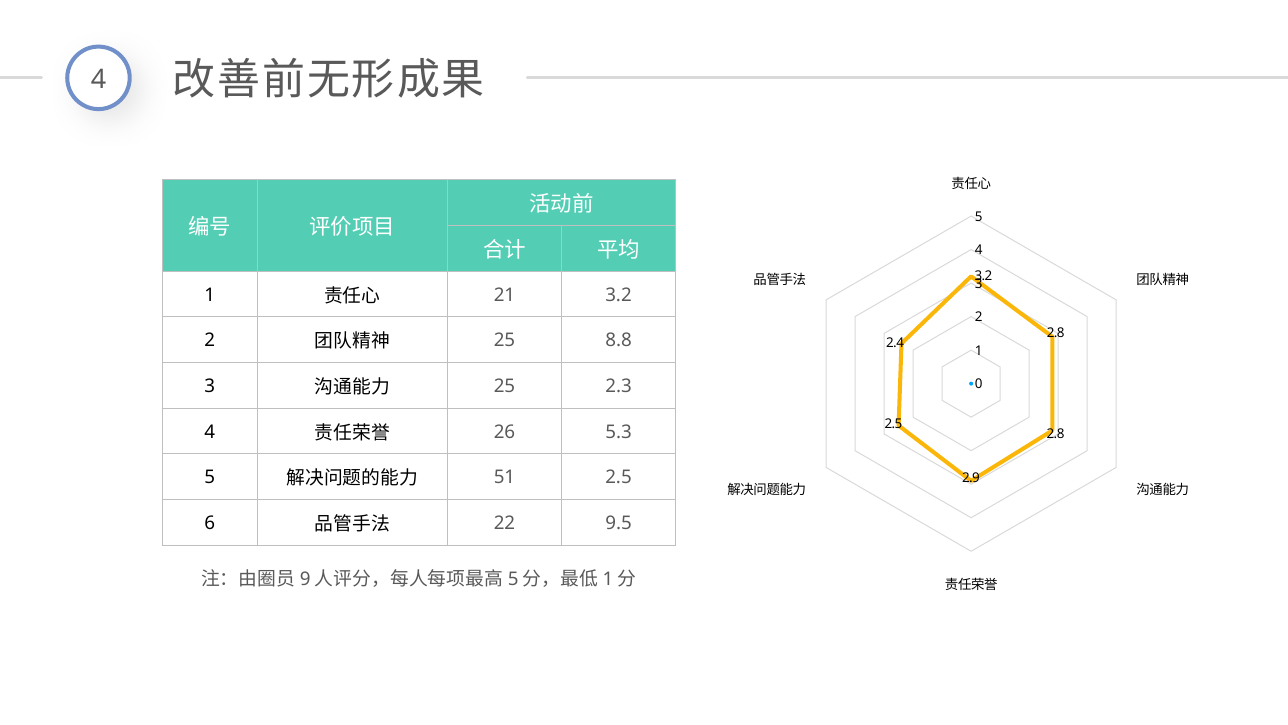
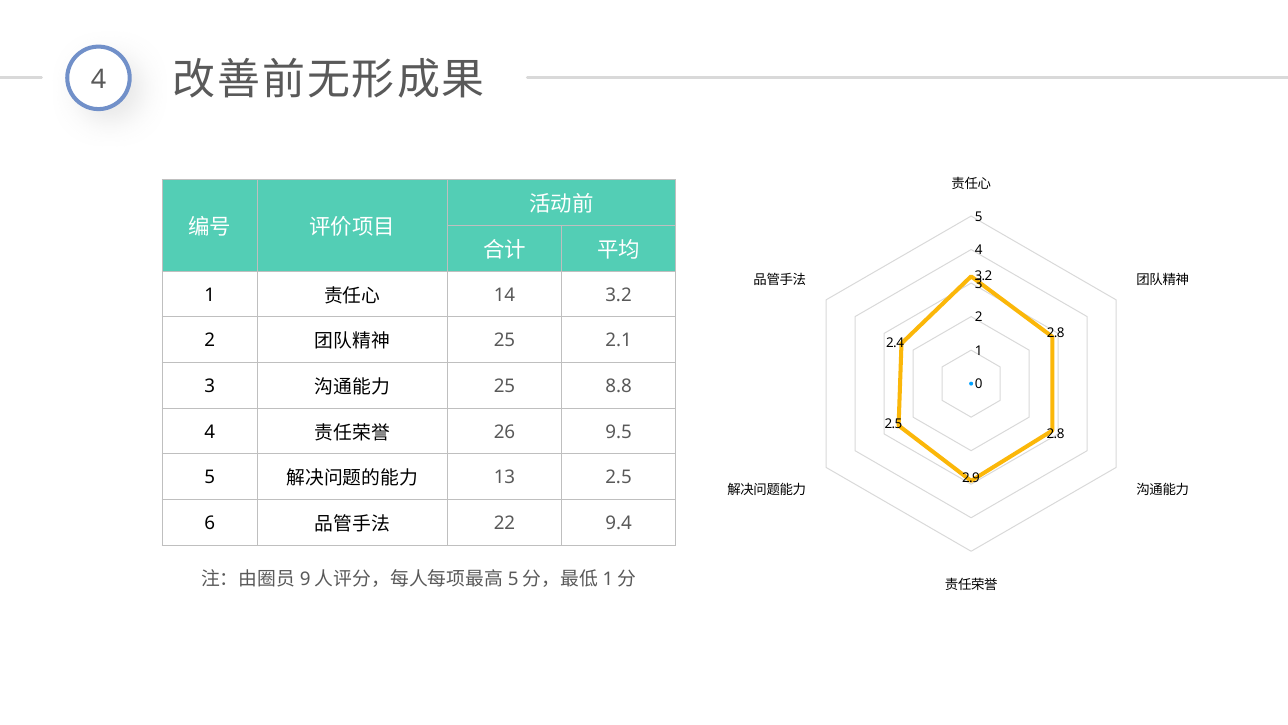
21: 21 -> 14
8.8: 8.8 -> 2.1
2.3: 2.3 -> 8.8
5.3: 5.3 -> 9.5
51: 51 -> 13
9.5: 9.5 -> 9.4
